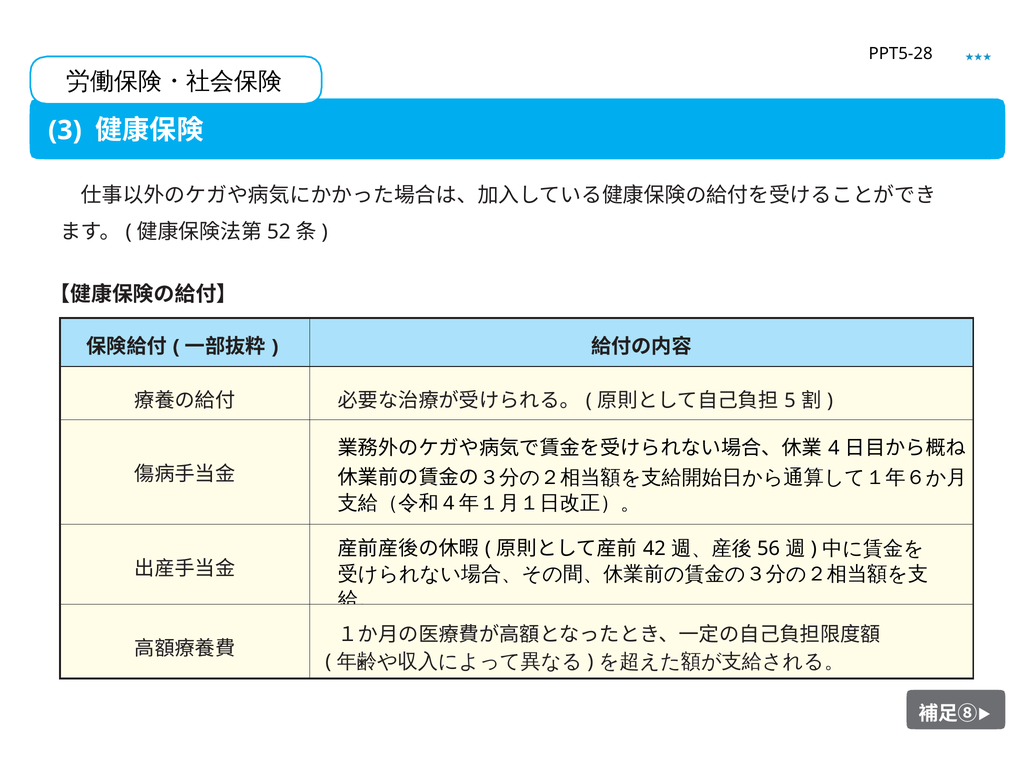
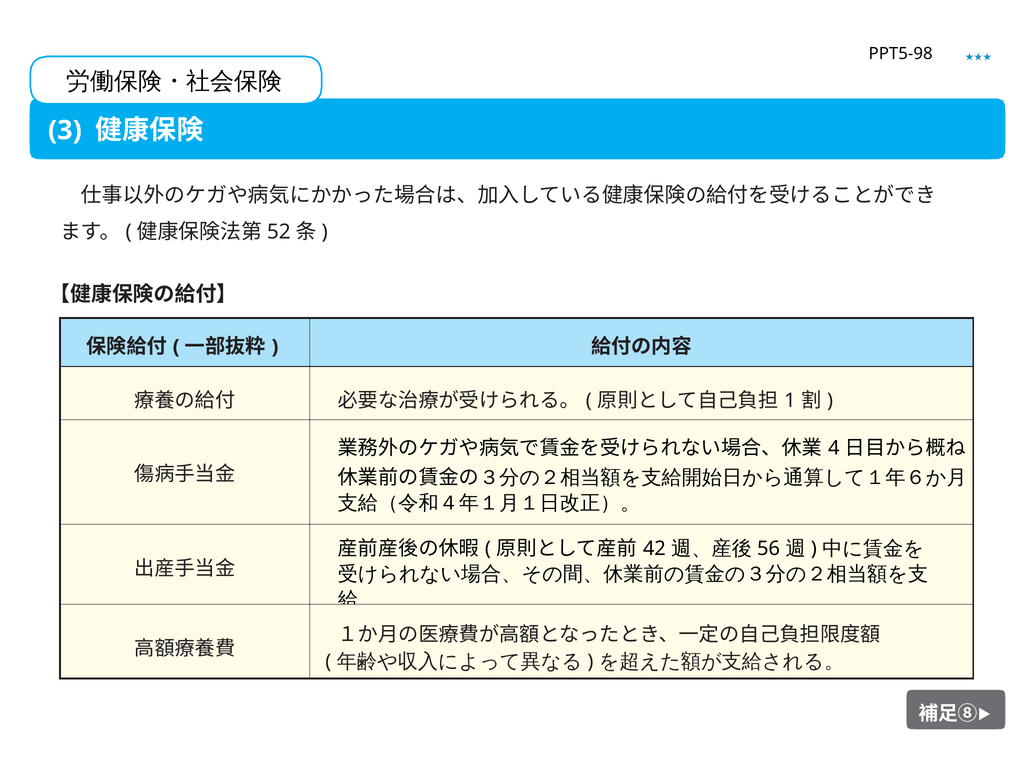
PPT5-28: PPT5-28 -> PPT5-98
5: 5 -> 1
